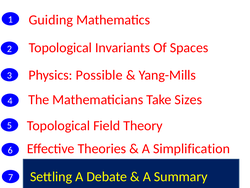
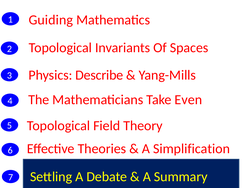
Possible: Possible -> Describe
Sizes: Sizes -> Even
